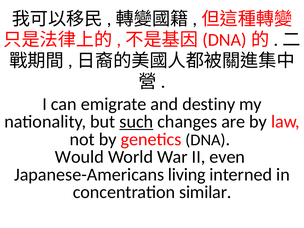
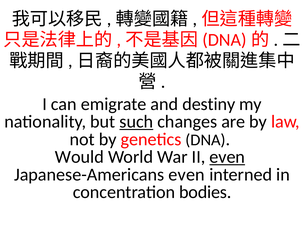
even at (227, 157) underline: none -> present
Japanese-Americans living: living -> even
similar: similar -> bodies
